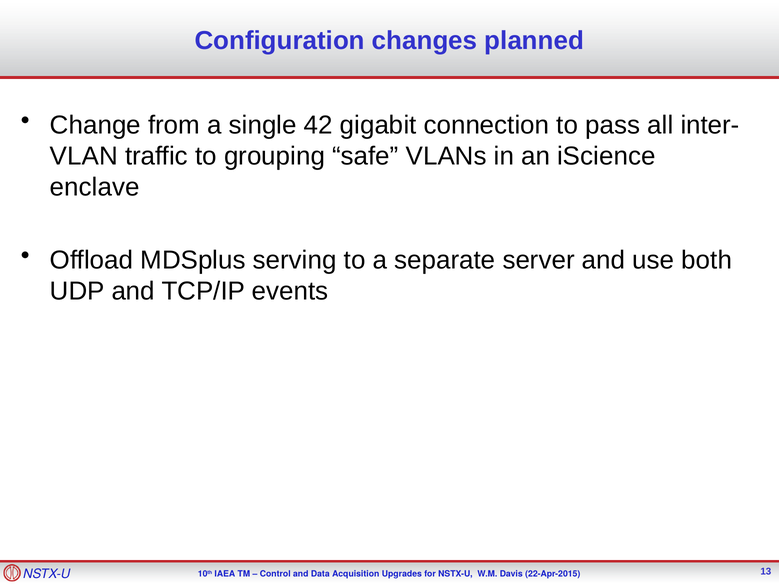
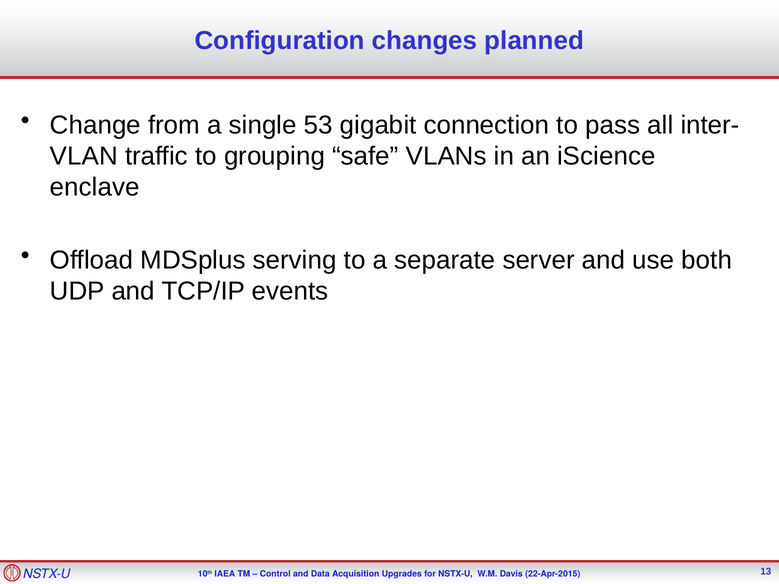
42: 42 -> 53
